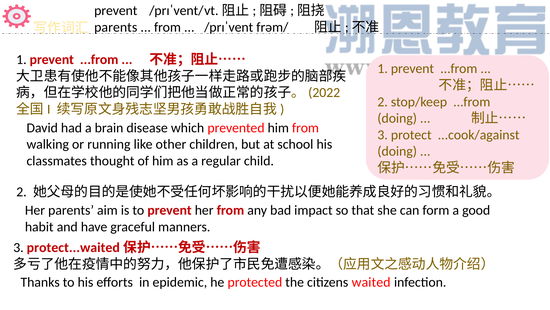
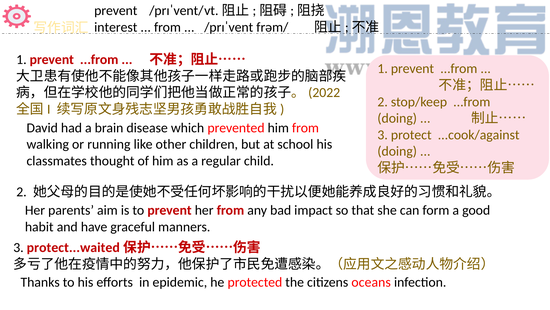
parents at (116, 27): parents -> interest
waited: waited -> oceans
